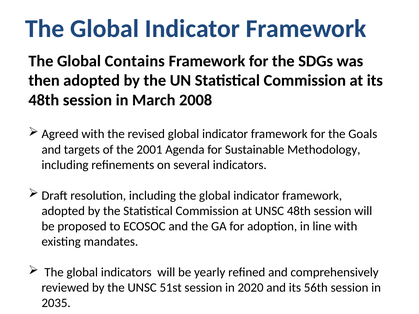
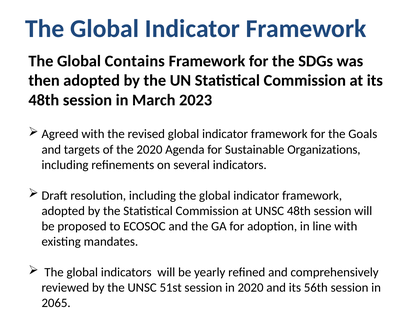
2008: 2008 -> 2023
the 2001: 2001 -> 2020
Methodology: Methodology -> Organizations
2035: 2035 -> 2065
